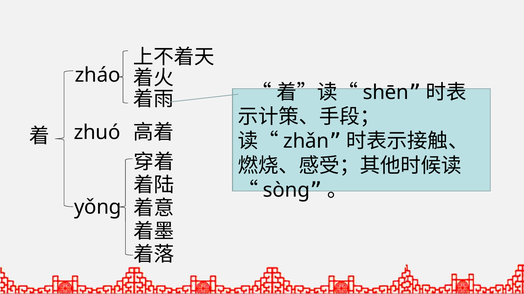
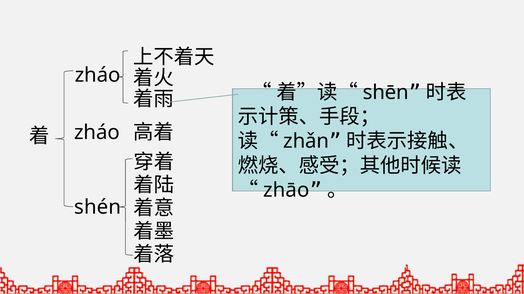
zhuó at (97, 133): zhuó -> zháo
sòng: sòng -> zhāo
yǒng: yǒng -> shén
